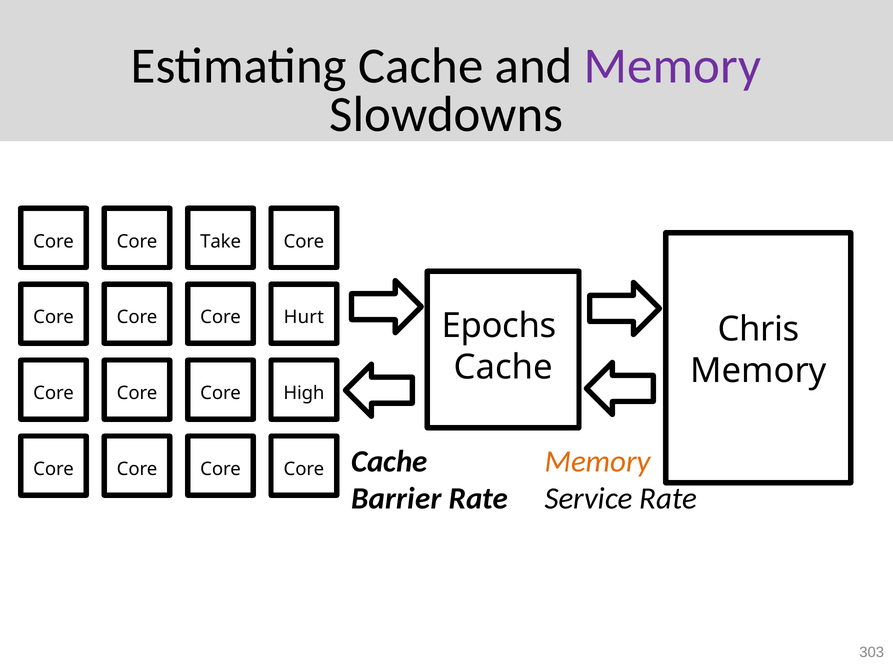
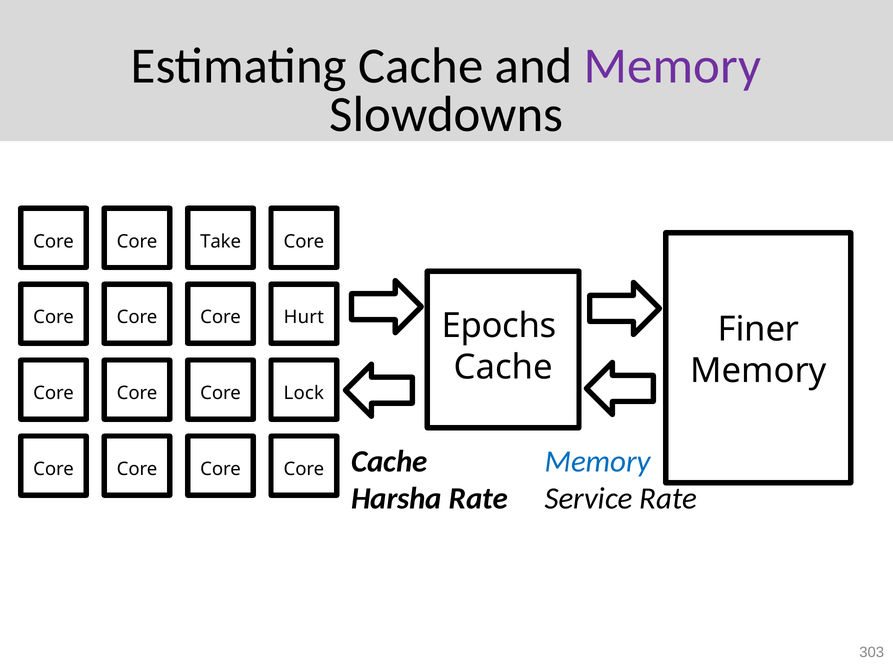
Chris: Chris -> Finer
High: High -> Lock
Memory at (598, 462) colour: orange -> blue
Barrier: Barrier -> Harsha
